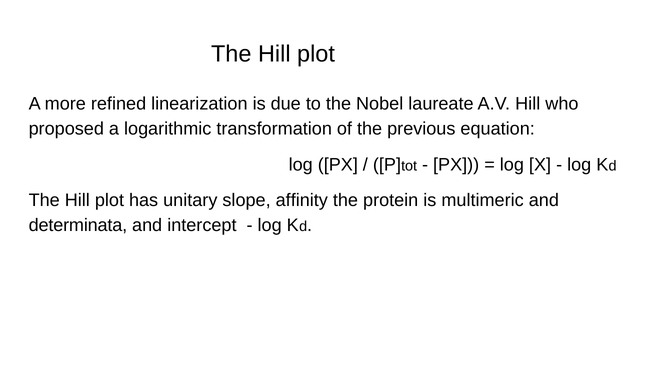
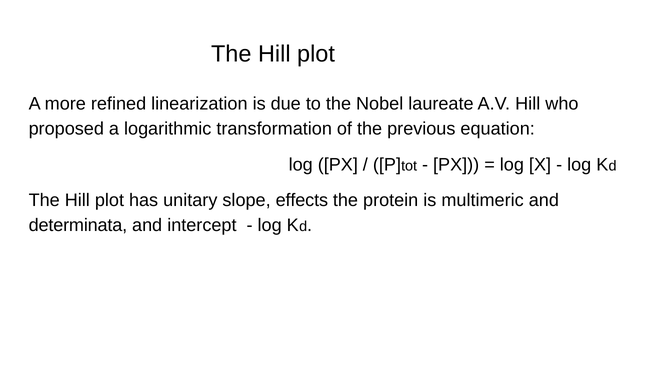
affinity: affinity -> effects
